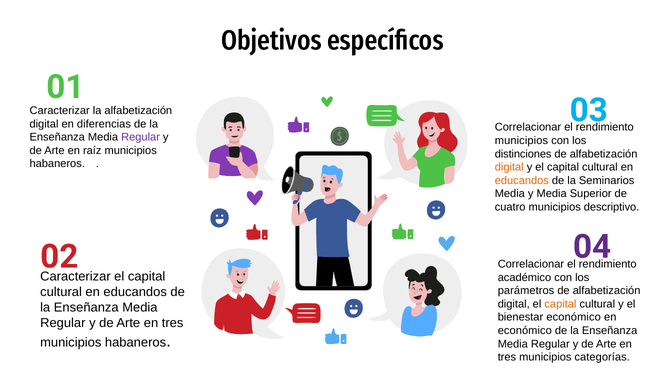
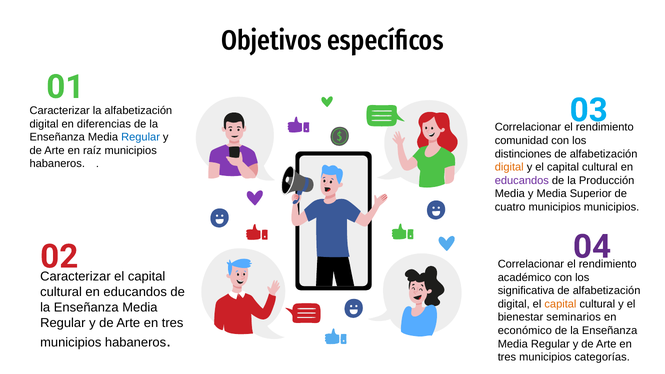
Regular at (141, 137) colour: purple -> blue
municipios at (521, 141): municipios -> comunidad
educandos at (522, 181) colour: orange -> purple
Seminarios: Seminarios -> Producción
municipios descriptivo: descriptivo -> municipios
parámetros: parámetros -> significativa
bienestar económico: económico -> seminarios
